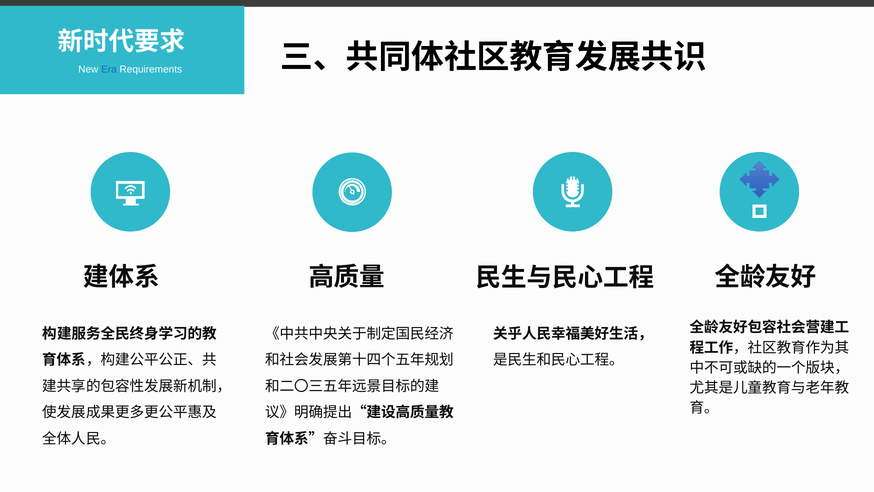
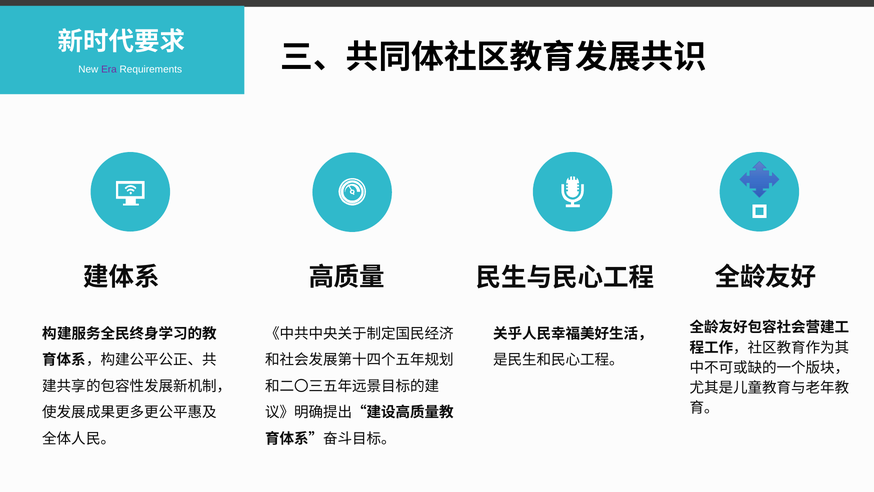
Era colour: blue -> purple
